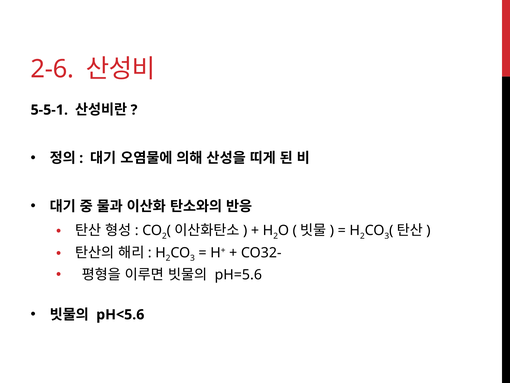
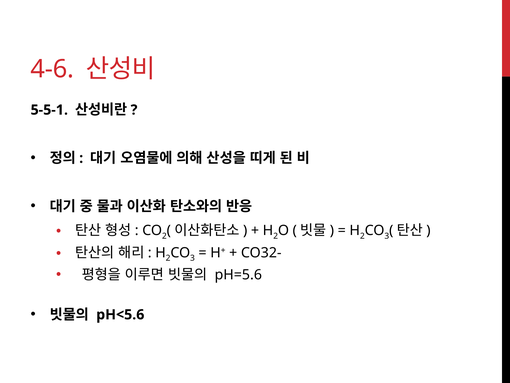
2-6: 2-6 -> 4-6
